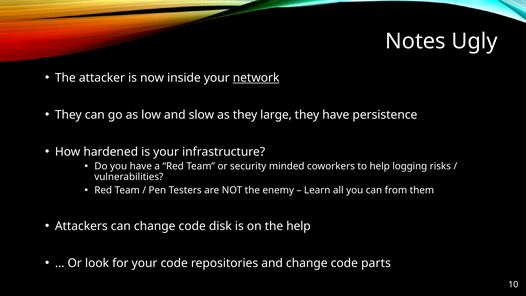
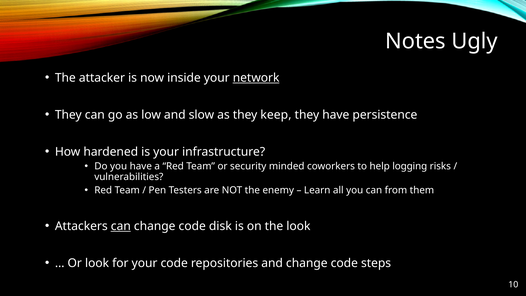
large: large -> keep
can at (121, 226) underline: none -> present
the help: help -> look
parts: parts -> steps
